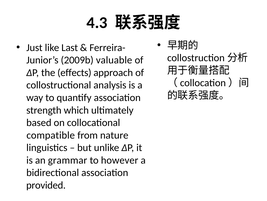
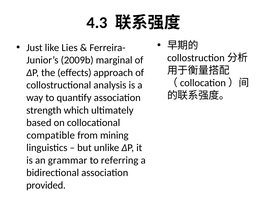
Last: Last -> Lies
valuable: valuable -> marginal
nature: nature -> mining
however: however -> referring
